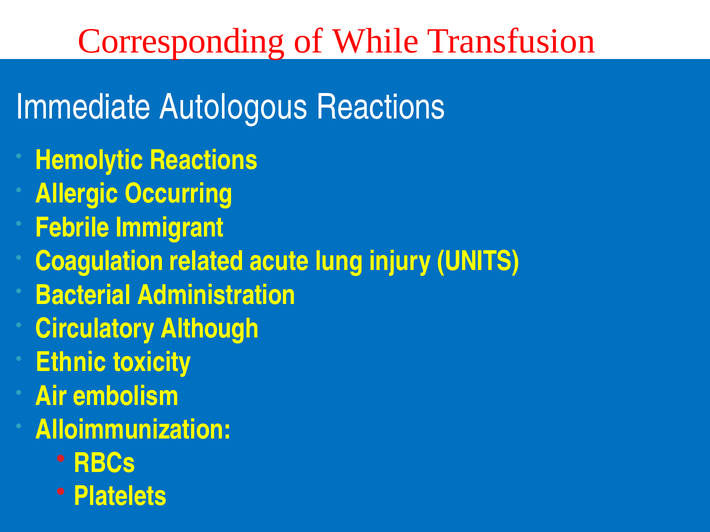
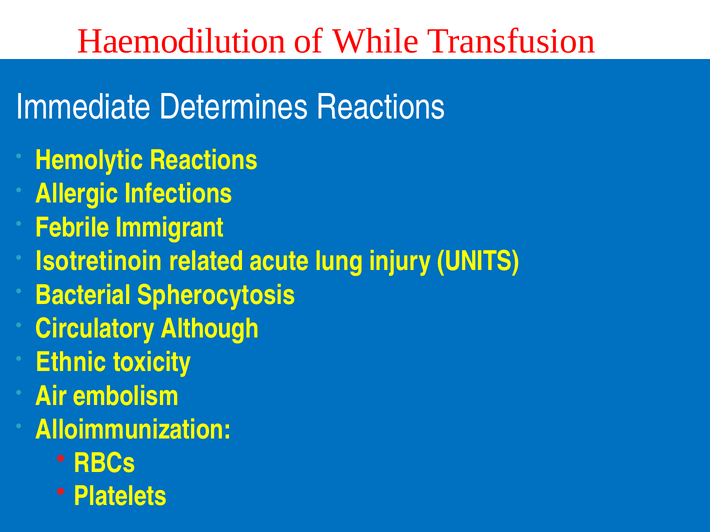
Corresponding: Corresponding -> Haemodilution
Autologous: Autologous -> Determines
Occurring: Occurring -> Infections
Coagulation: Coagulation -> Isotretinoin
Administration: Administration -> Spherocytosis
